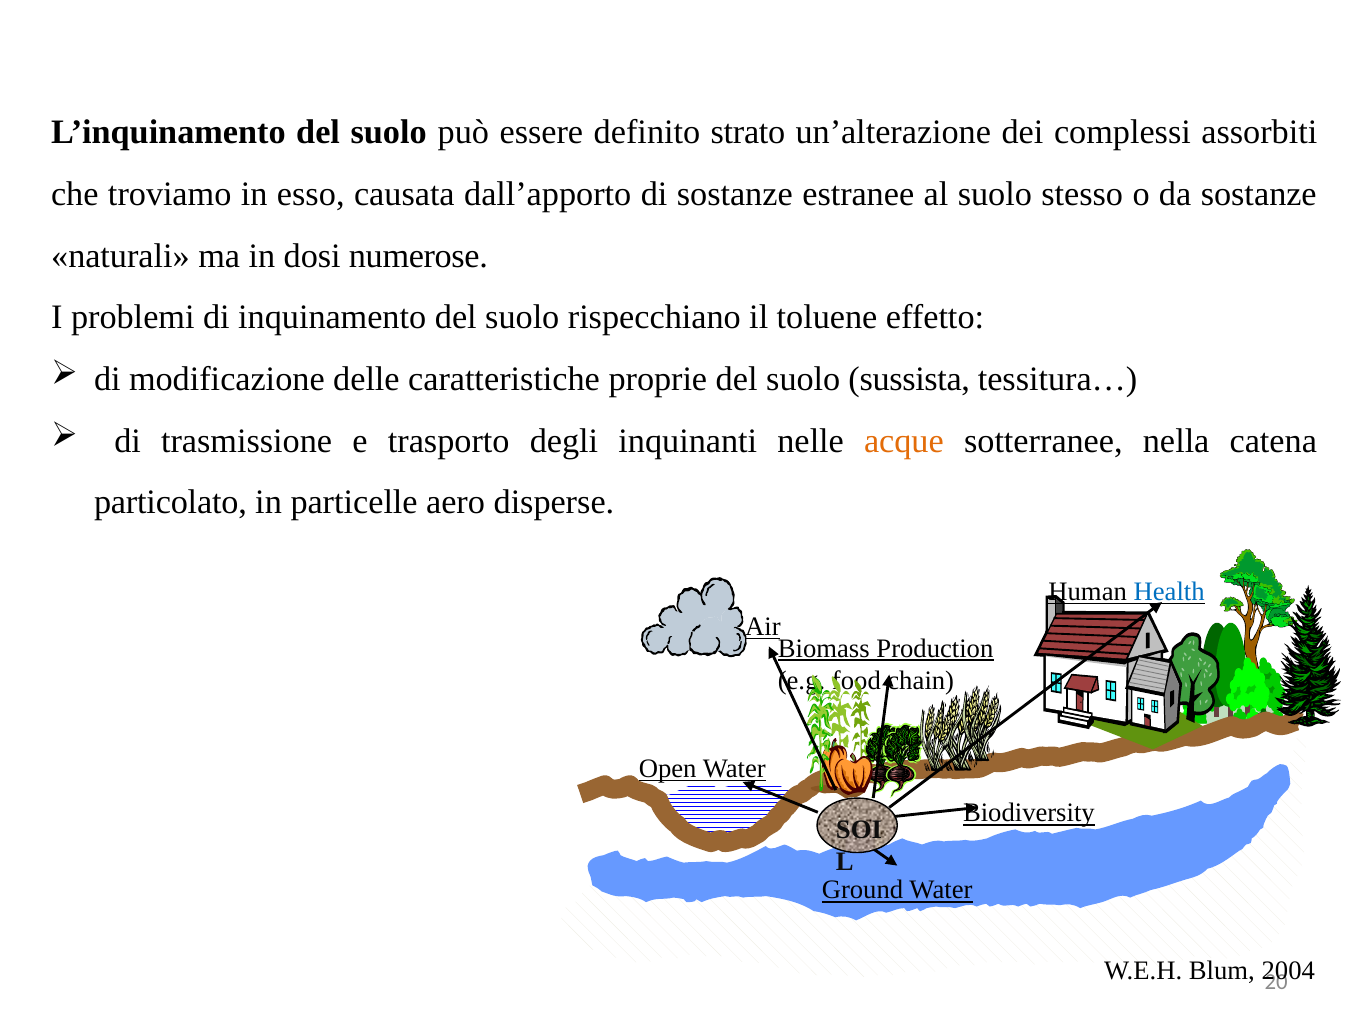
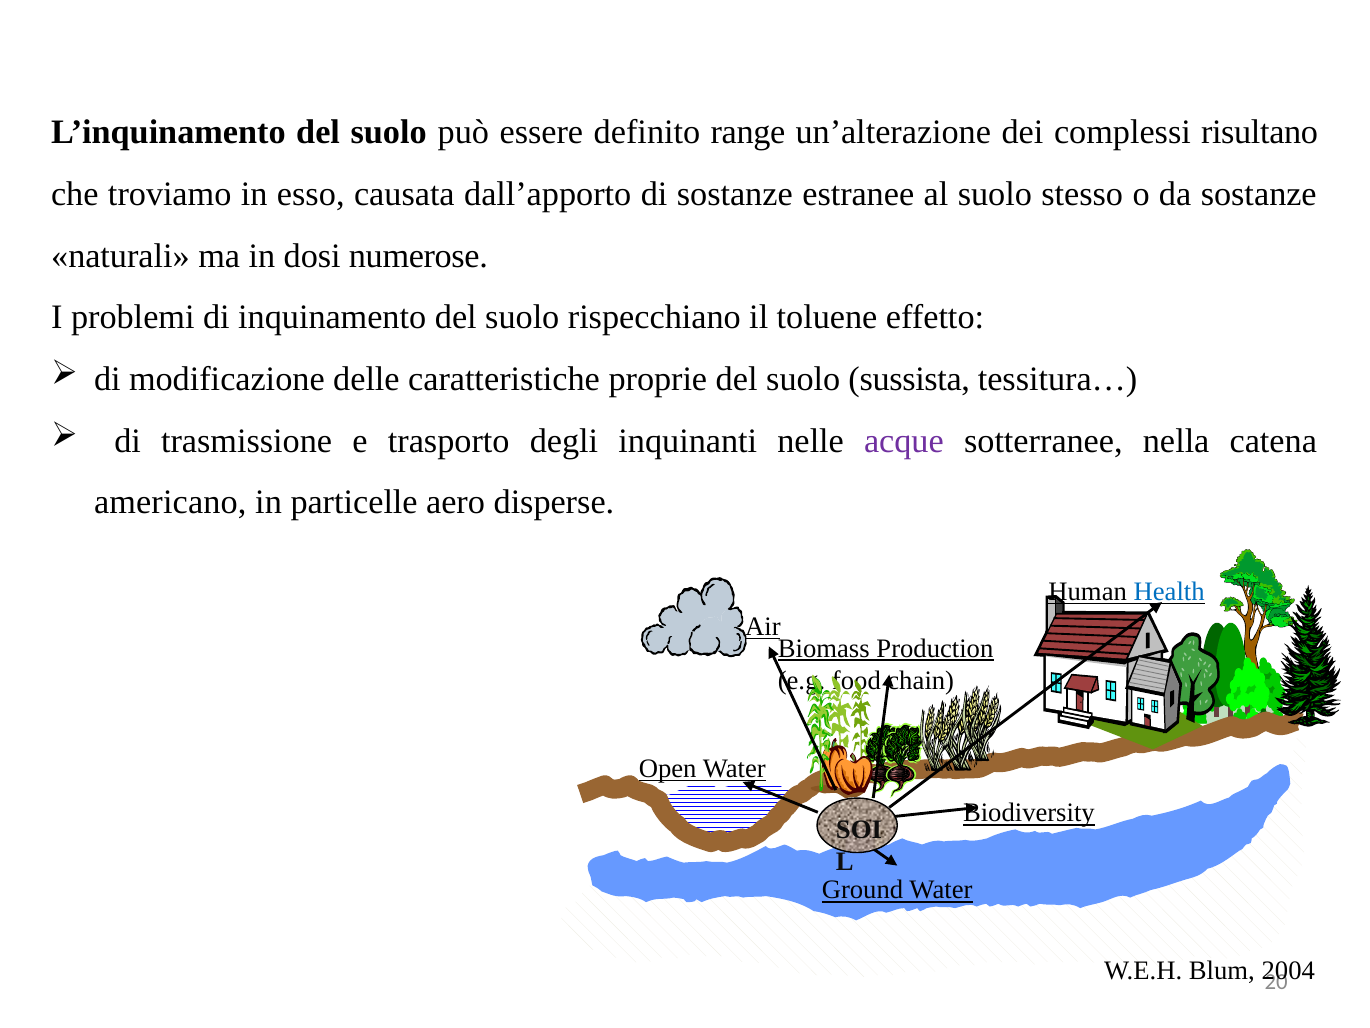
strato: strato -> range
assorbiti: assorbiti -> risultano
acque colour: orange -> purple
particolato: particolato -> americano
